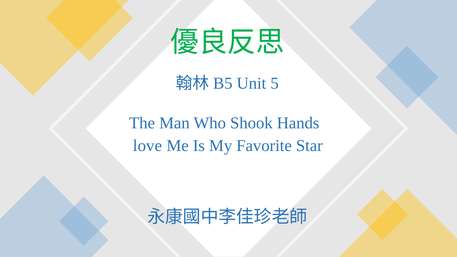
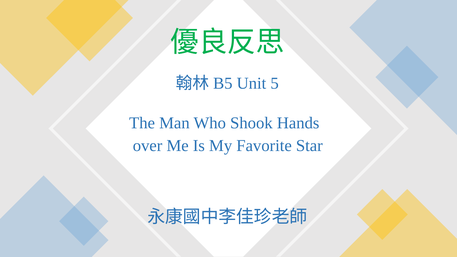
love: love -> over
